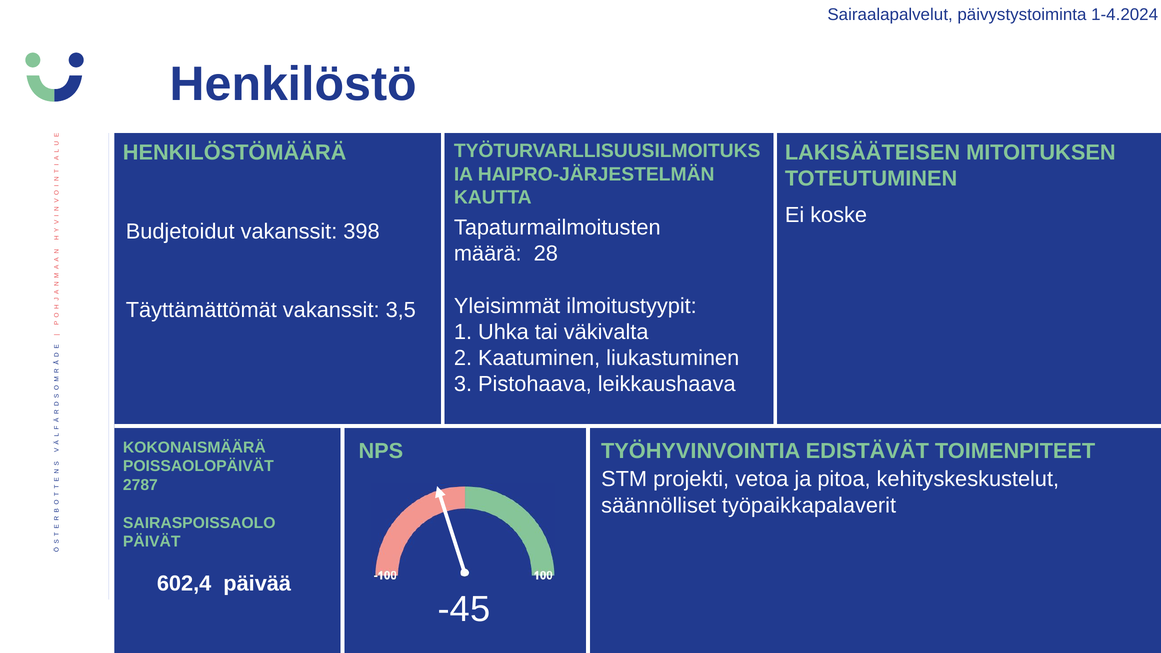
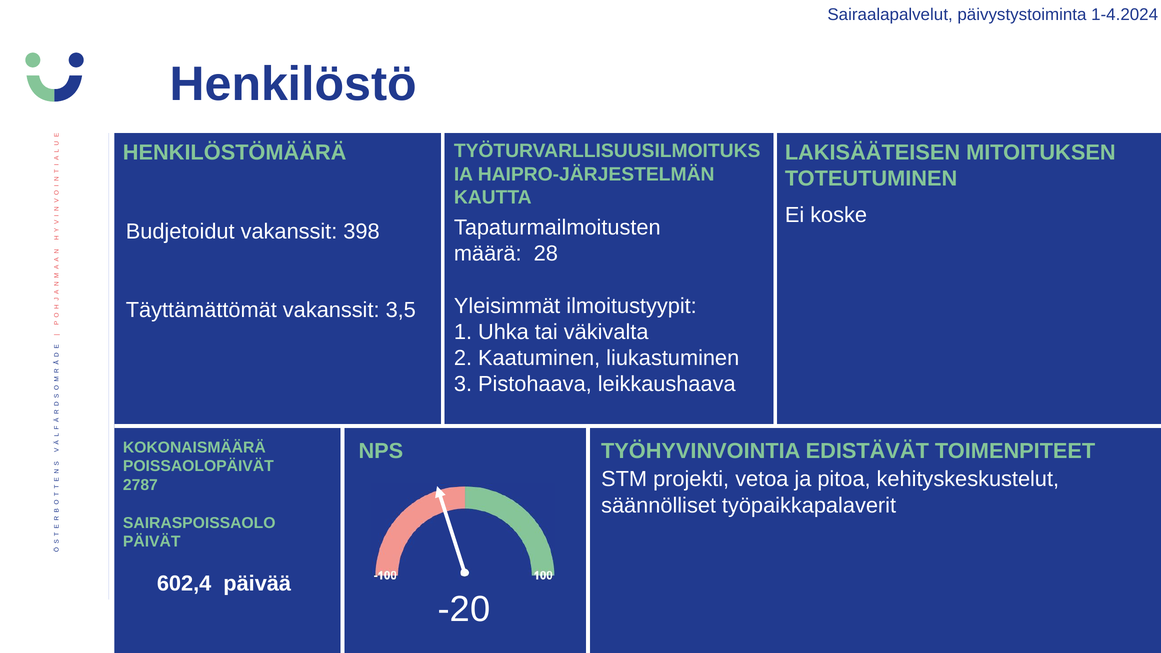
-45: -45 -> -20
